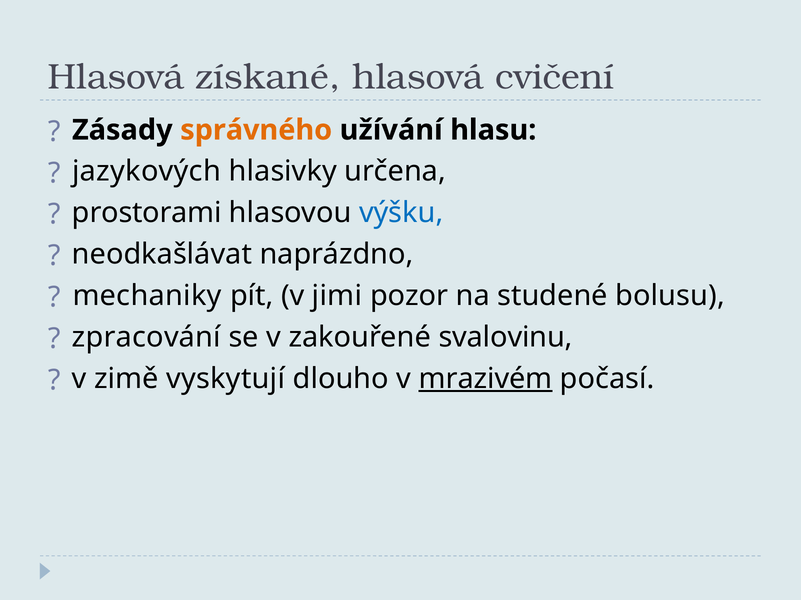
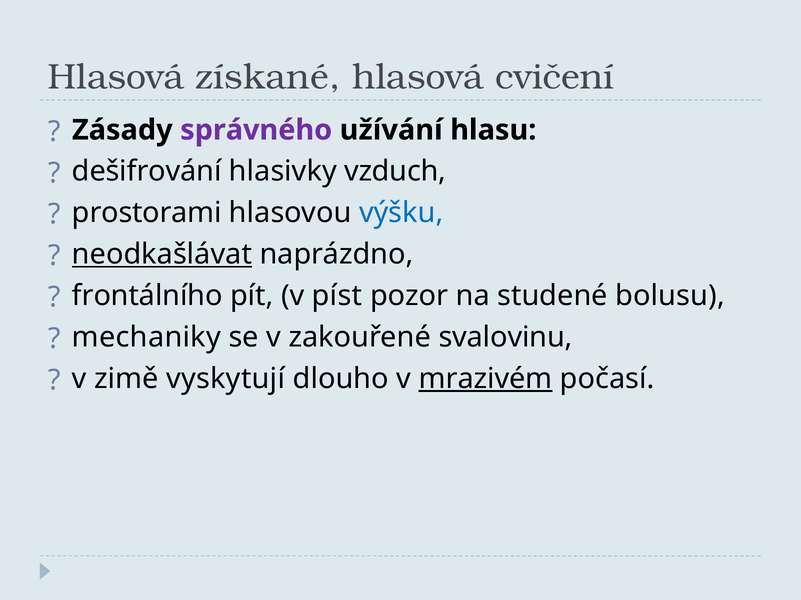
správného colour: orange -> purple
jazykových: jazykových -> dešifrování
určena: určena -> vzduch
neodkašlávat underline: none -> present
mechaniky: mechaniky -> frontálního
jimi: jimi -> píst
zpracování: zpracování -> mechaniky
